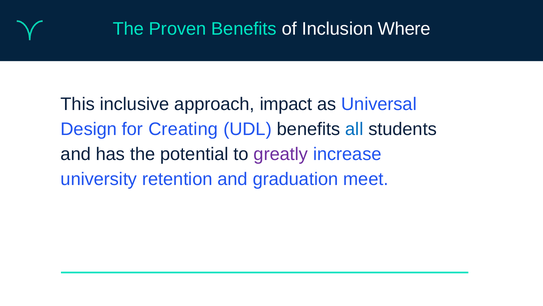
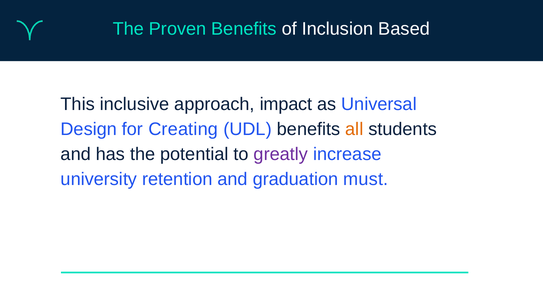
Where: Where -> Based
all colour: blue -> orange
meet: meet -> must
